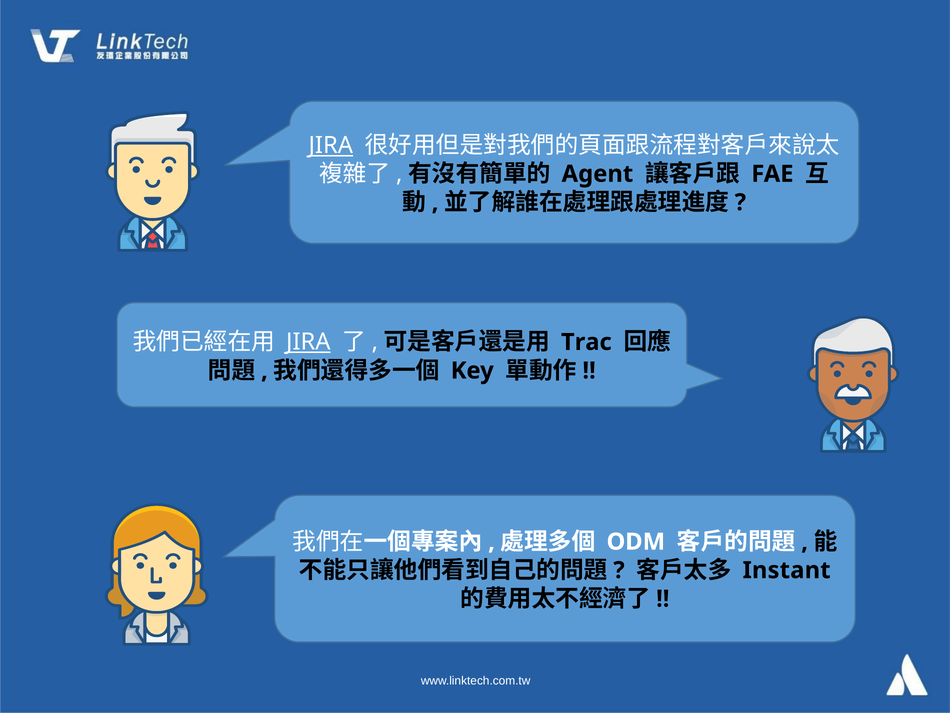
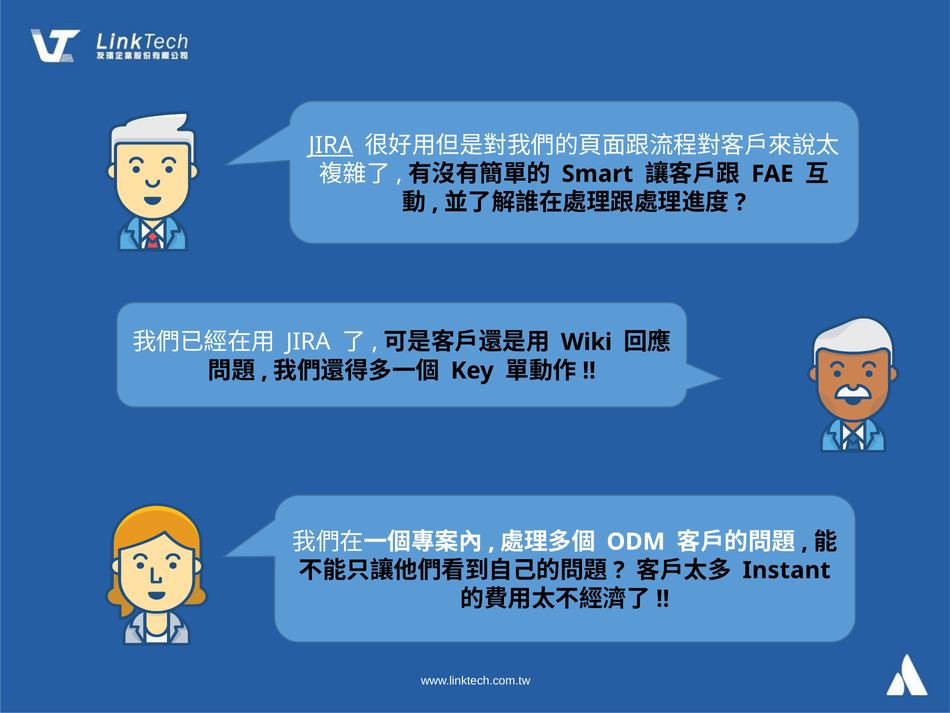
Agent: Agent -> Smart
JIRA at (308, 342) underline: present -> none
Trac: Trac -> Wiki
